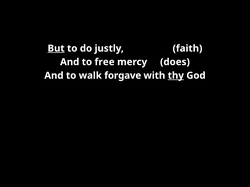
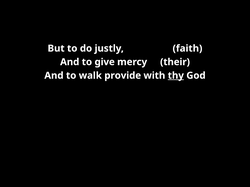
But underline: present -> none
free: free -> give
does: does -> their
forgave: forgave -> provide
